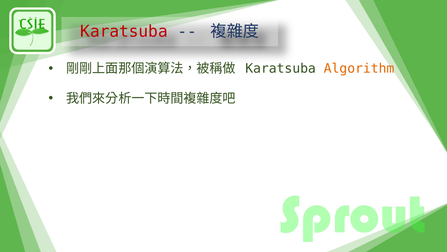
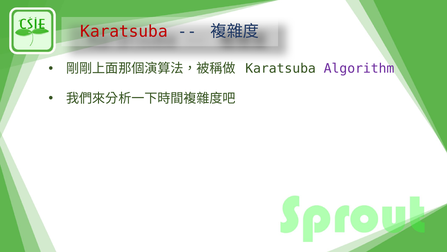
Algorithm colour: orange -> purple
